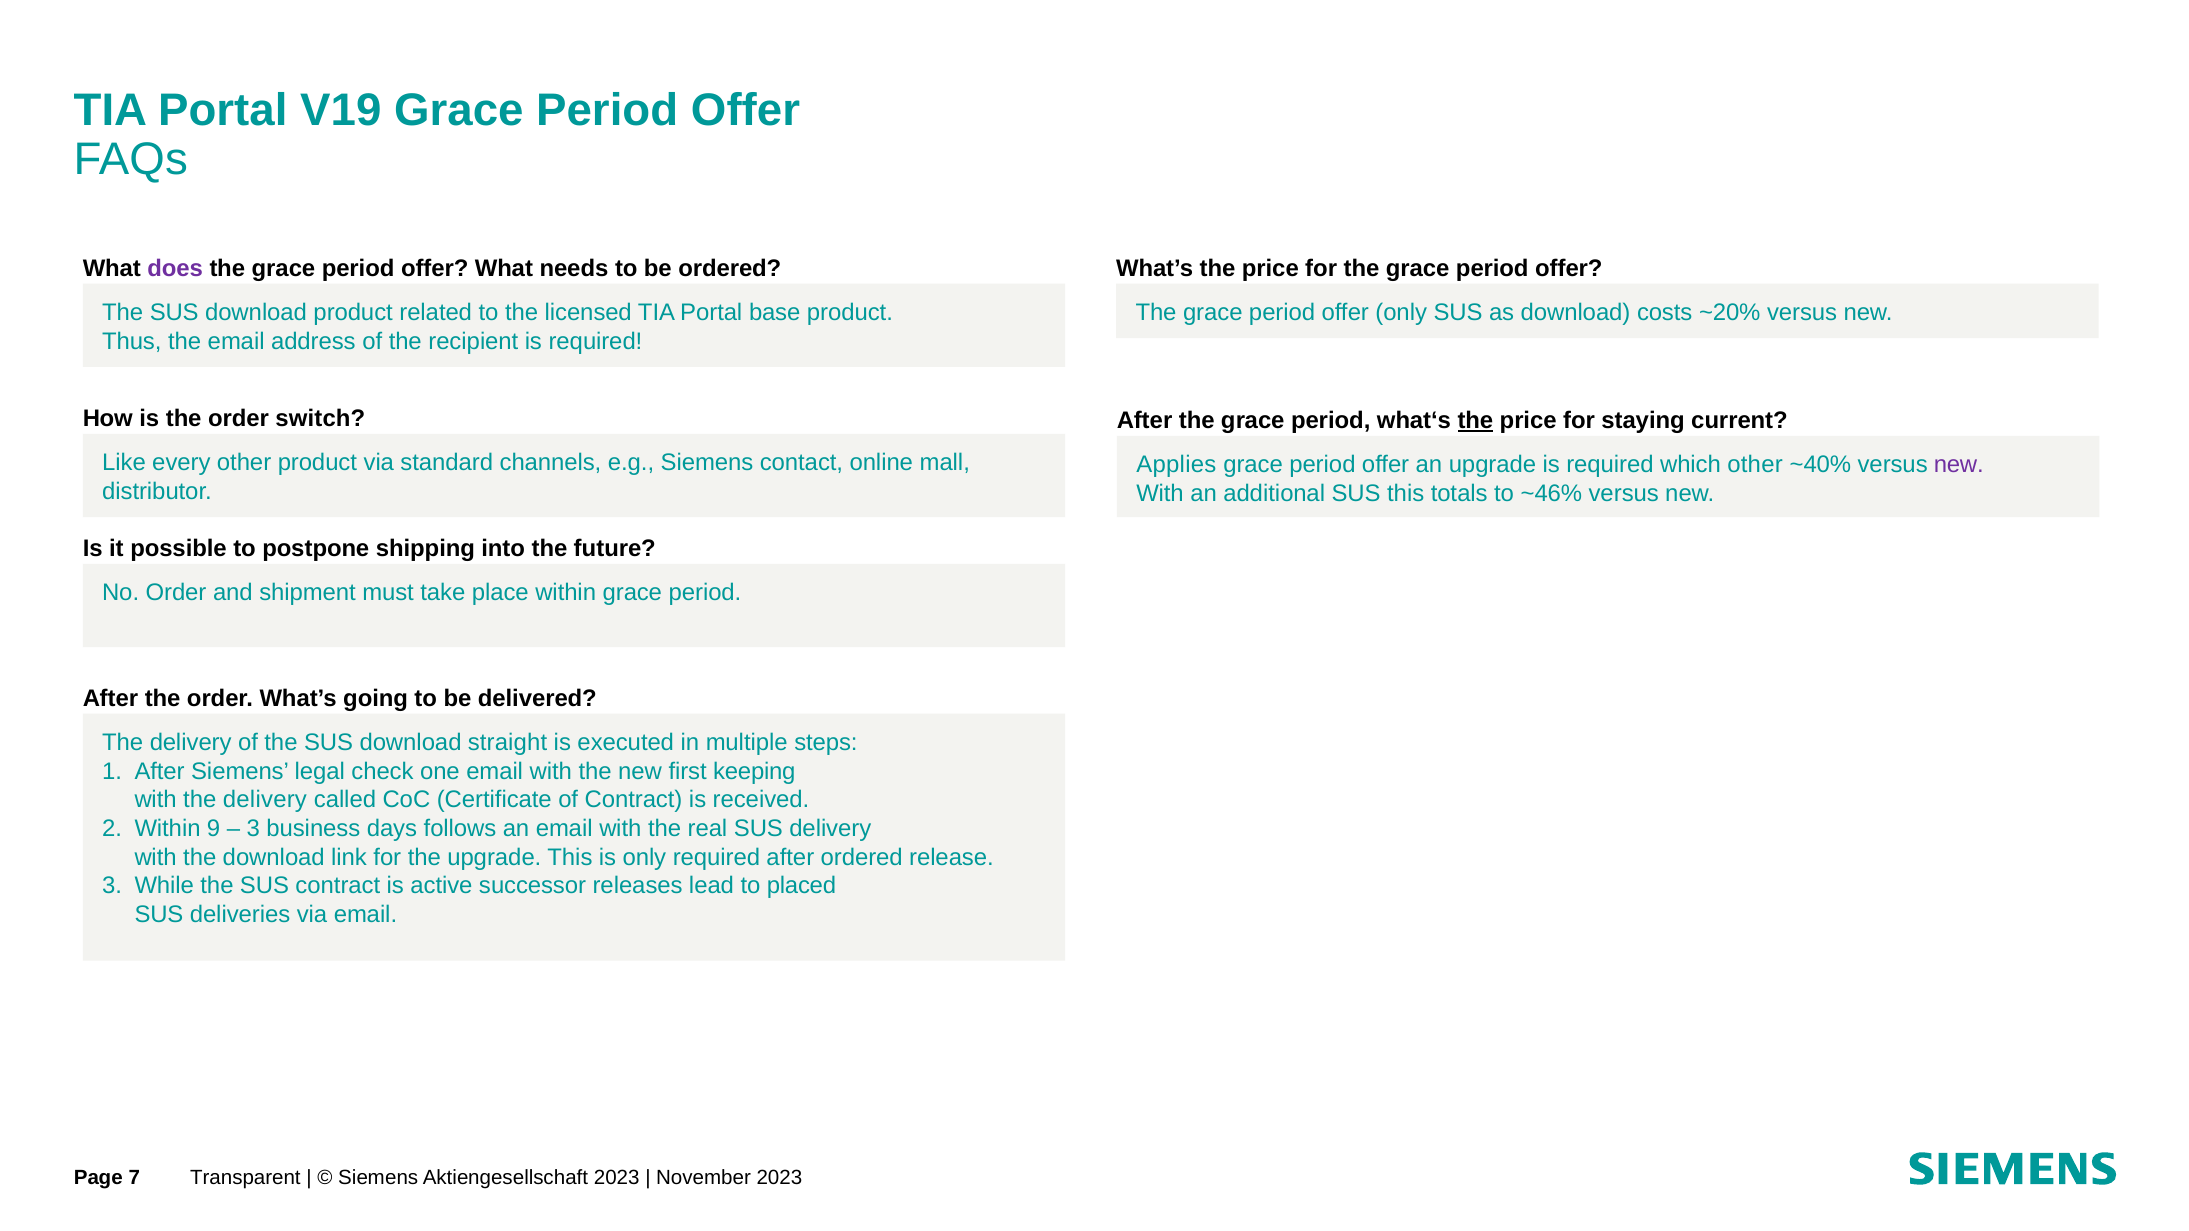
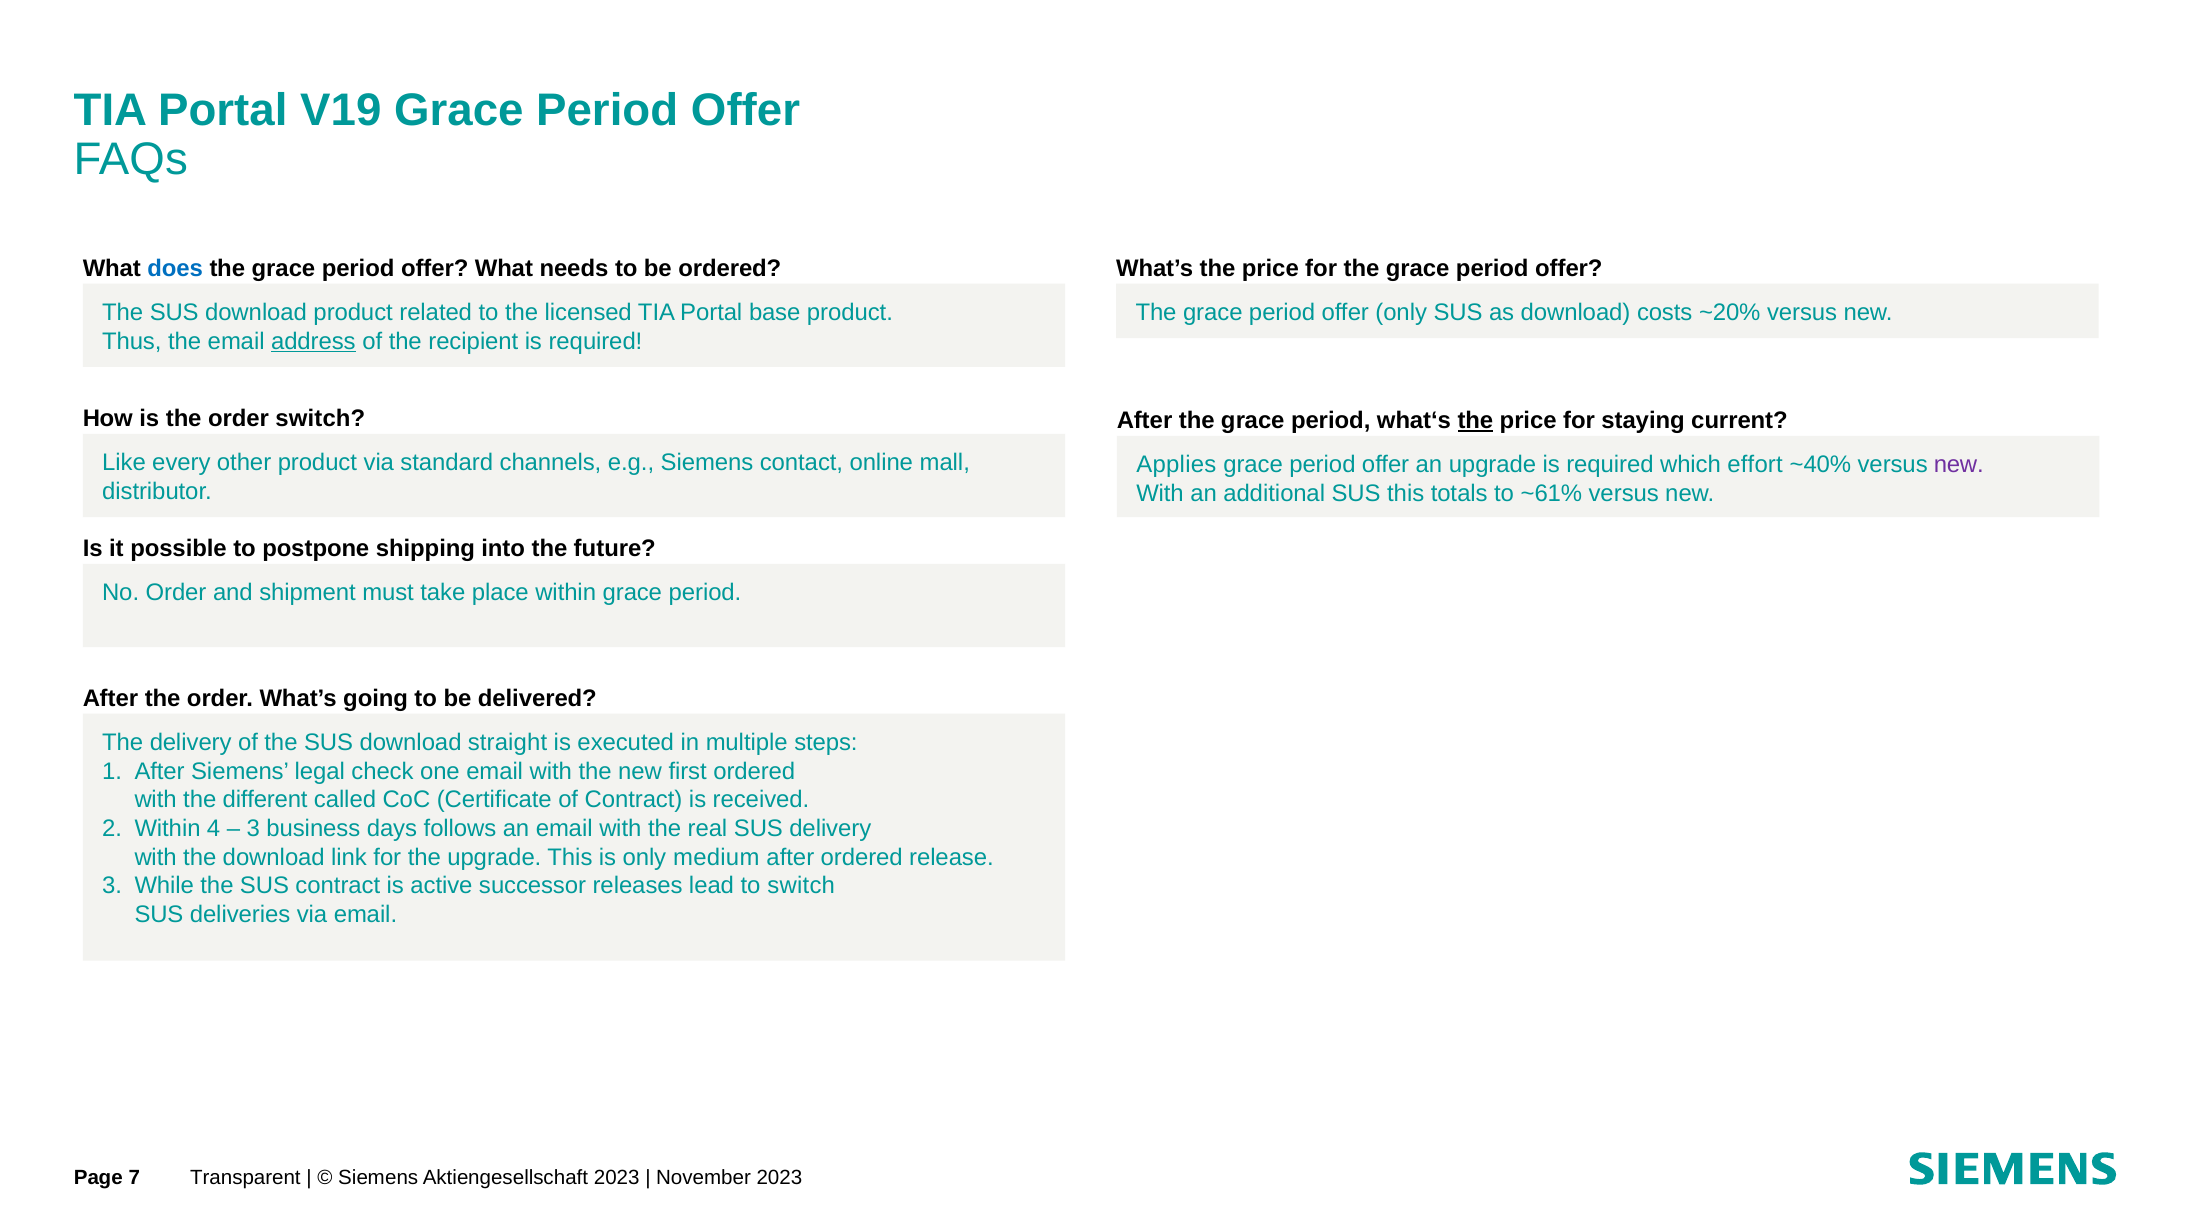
does colour: purple -> blue
address underline: none -> present
which other: other -> effort
~46%: ~46% -> ~61%
first keeping: keeping -> ordered
with the delivery: delivery -> different
9: 9 -> 4
only required: required -> medium
to placed: placed -> switch
